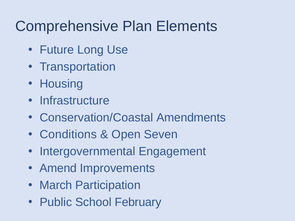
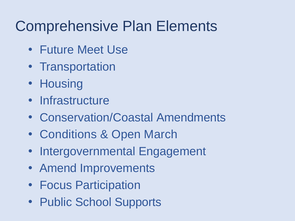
Long: Long -> Meet
Seven: Seven -> March
March: March -> Focus
February: February -> Supports
